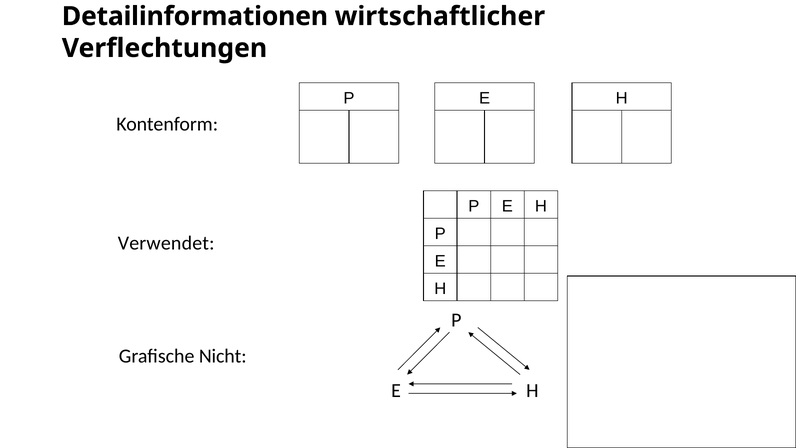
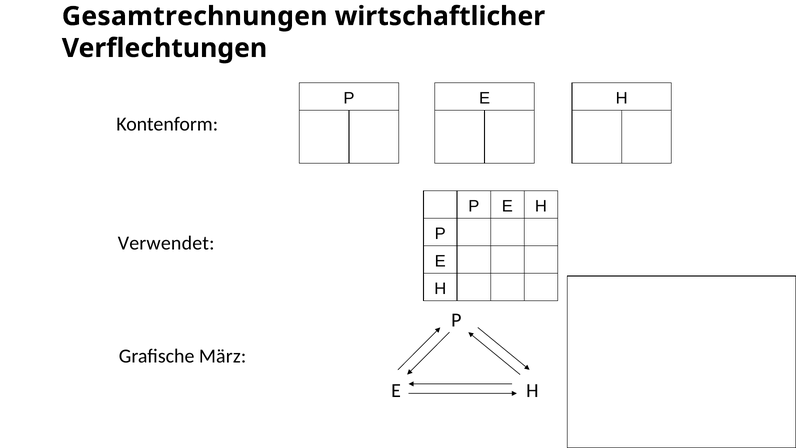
Detailinformationen: Detailinformationen -> Gesamtrechnungen
Nicht: Nicht -> März
